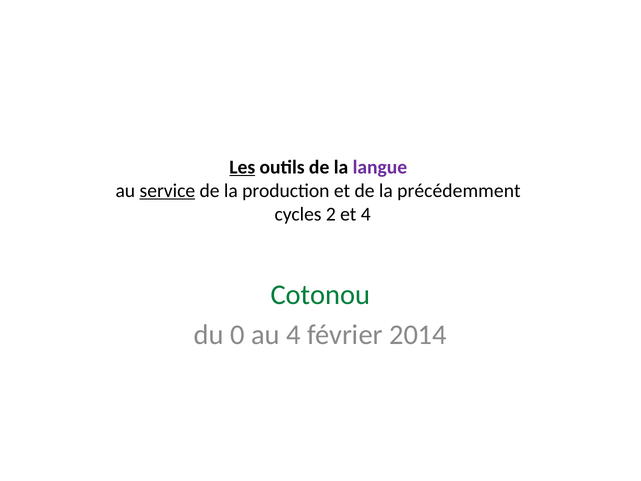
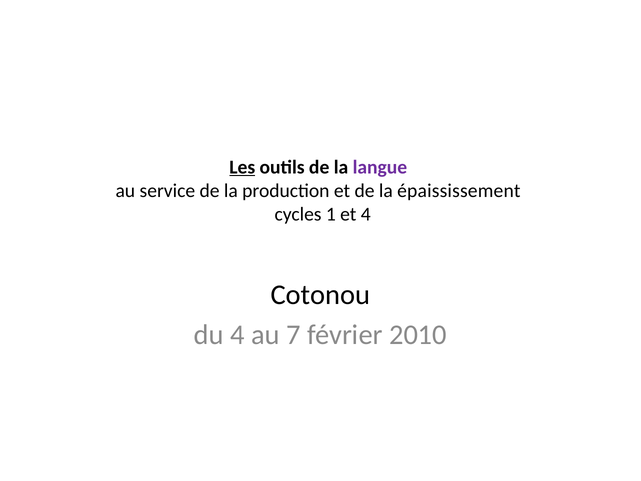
service underline: present -> none
précédemment: précédemment -> épaississement
2: 2 -> 1
Cotonou colour: green -> black
du 0: 0 -> 4
au 4: 4 -> 7
2014: 2014 -> 2010
